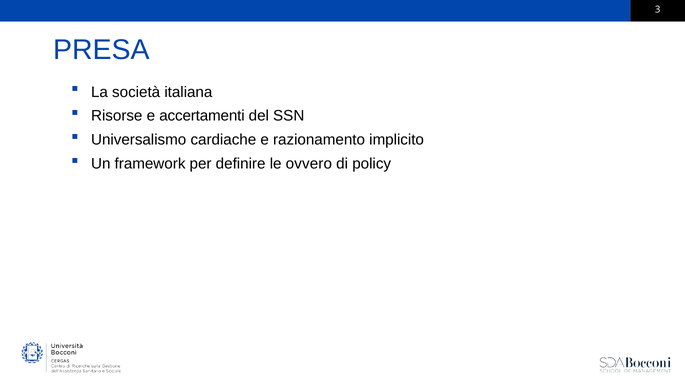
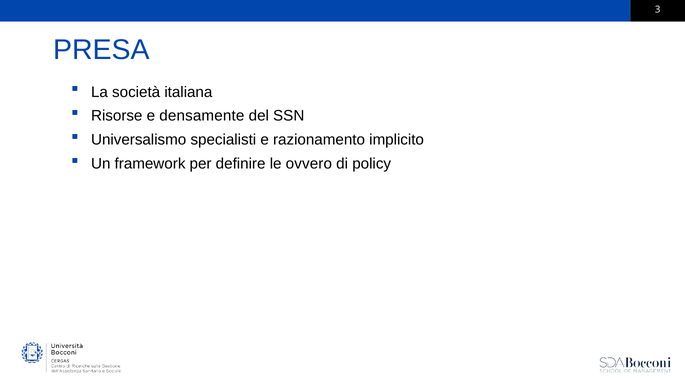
accertamenti: accertamenti -> densamente
cardiache: cardiache -> specialisti
